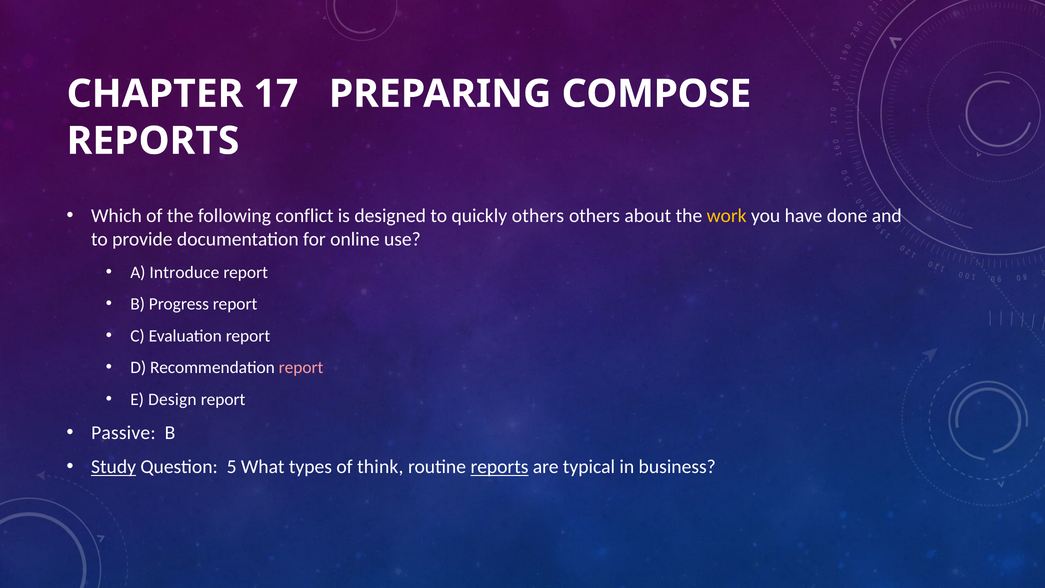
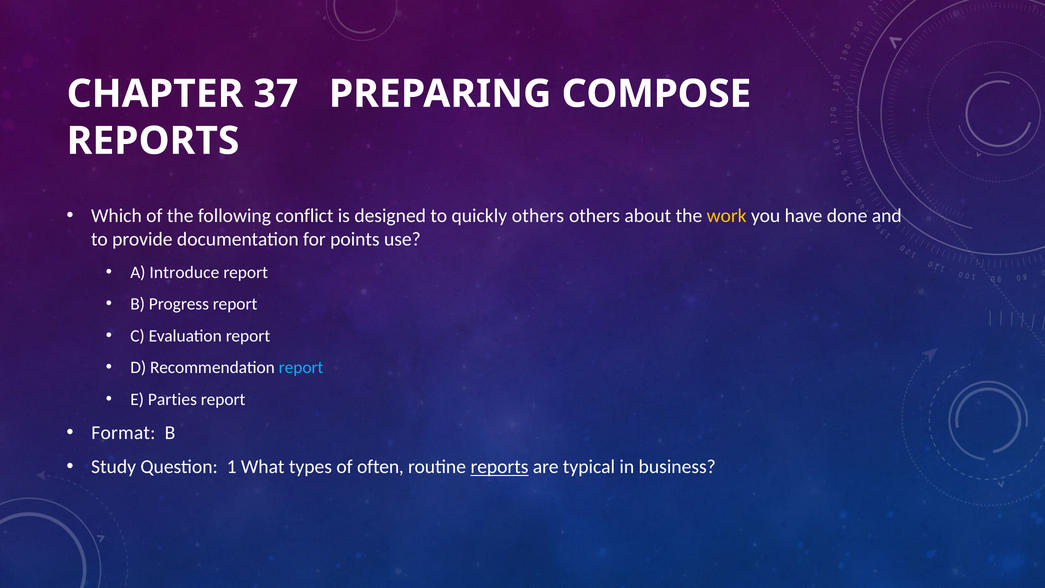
17: 17 -> 37
online: online -> points
report at (301, 367) colour: pink -> light blue
Design: Design -> Parties
Passive: Passive -> Format
Study underline: present -> none
5: 5 -> 1
think: think -> often
